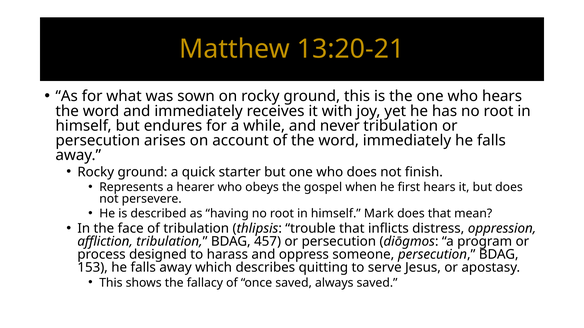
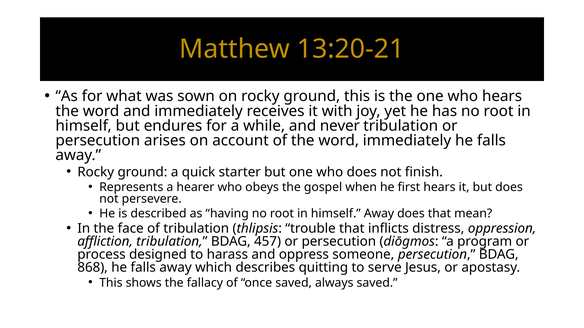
himself Mark: Mark -> Away
153: 153 -> 868
